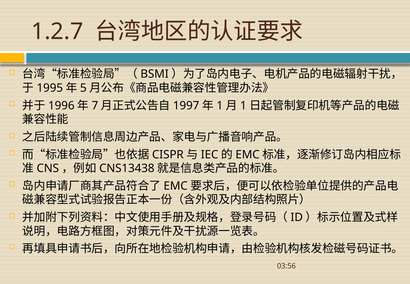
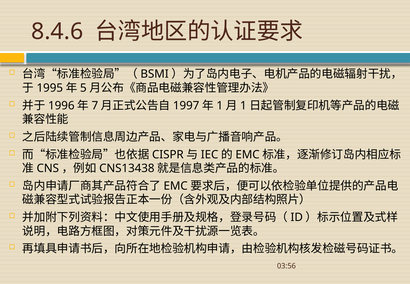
1.2.7: 1.2.7 -> 8.4.6
